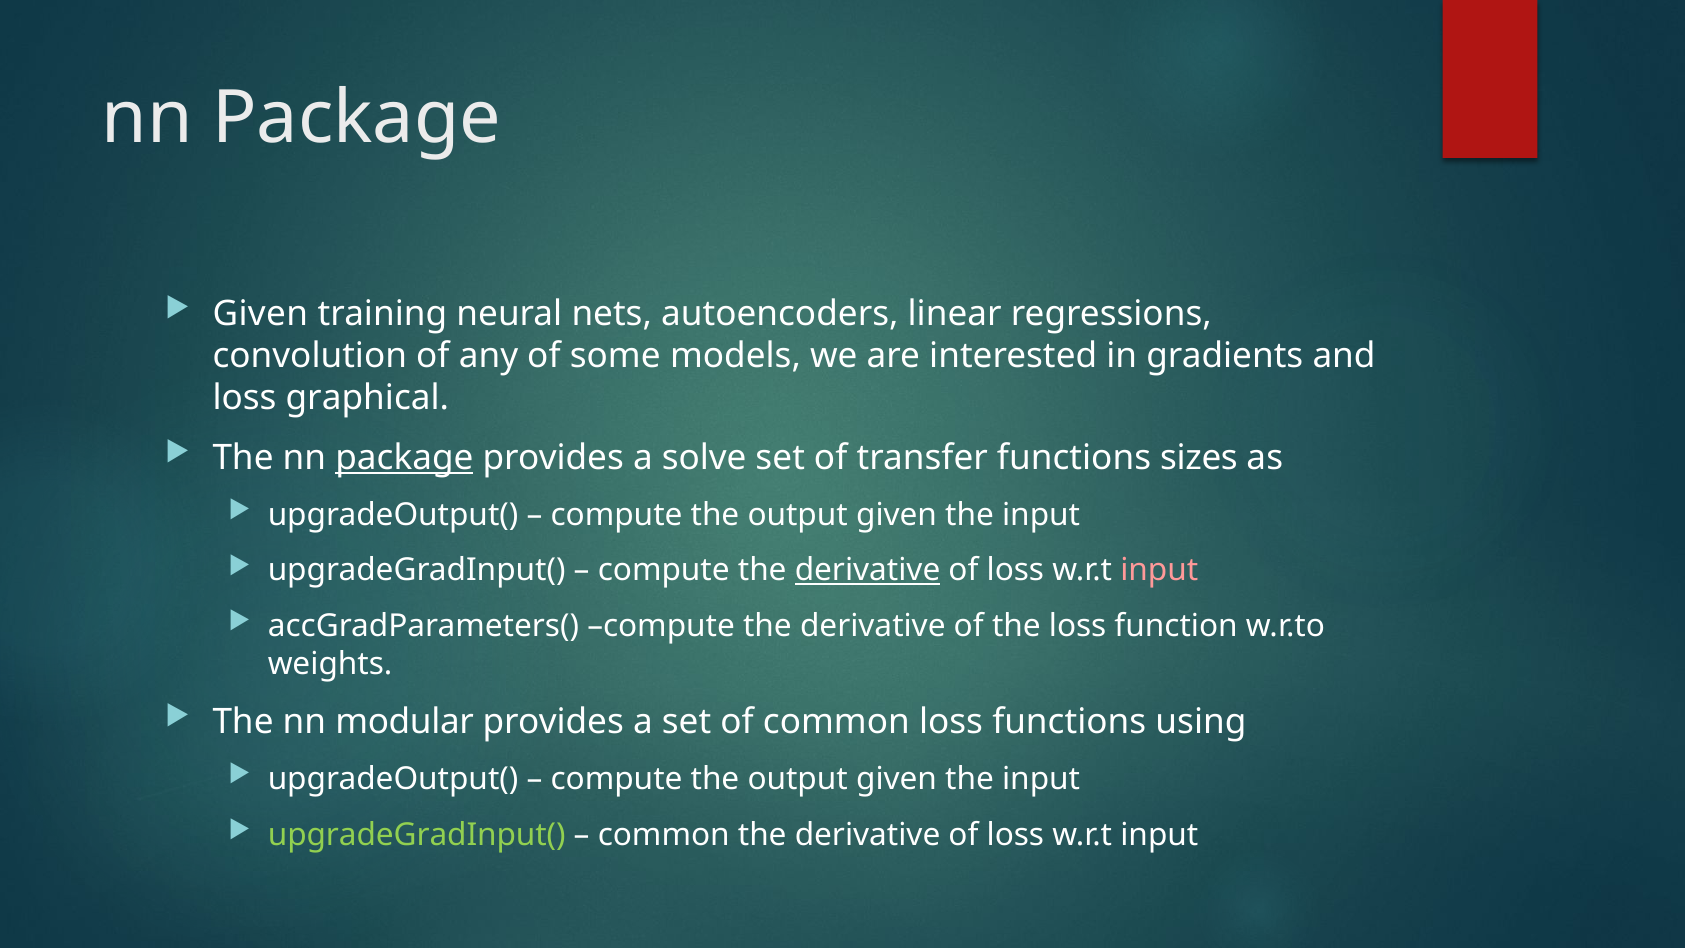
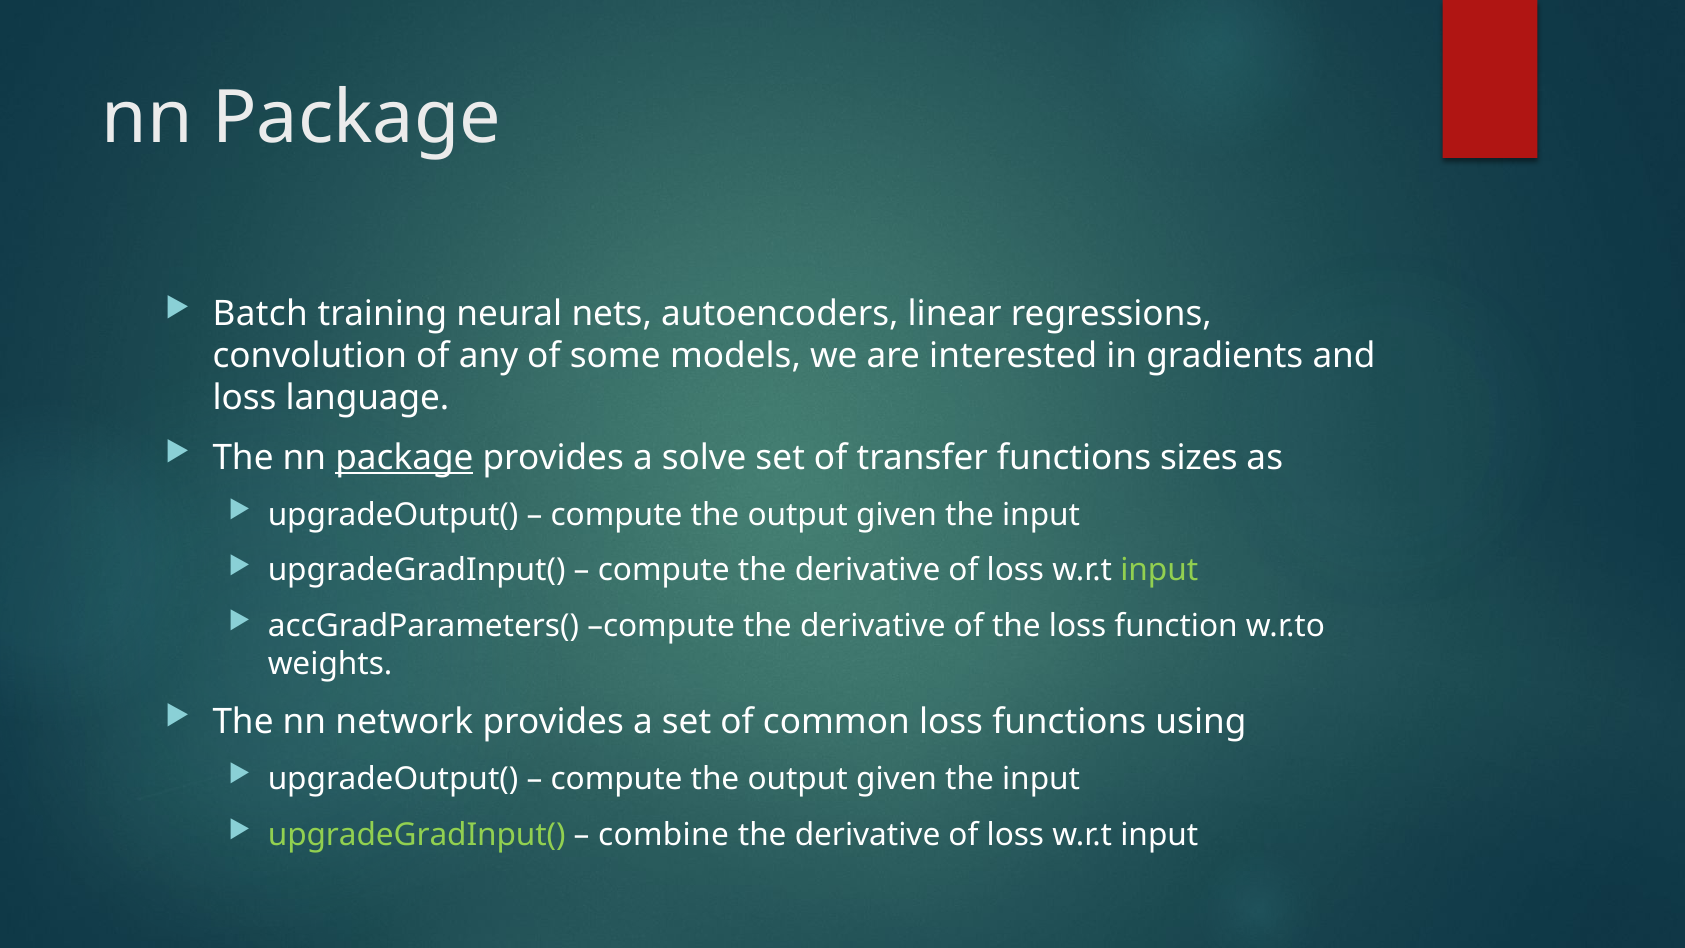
Given at (260, 314): Given -> Batch
graphical: graphical -> language
derivative at (868, 570) underline: present -> none
input at (1159, 570) colour: pink -> light green
modular: modular -> network
common at (664, 834): common -> combine
